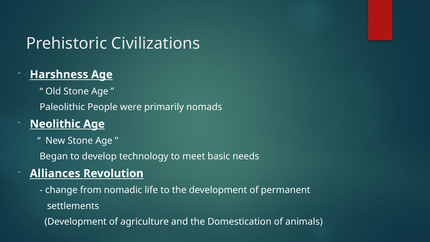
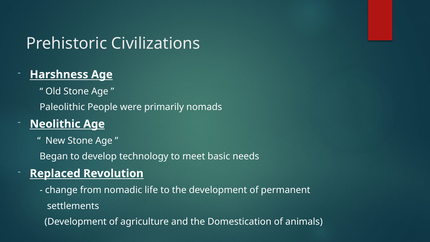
Alliances: Alliances -> Replaced
